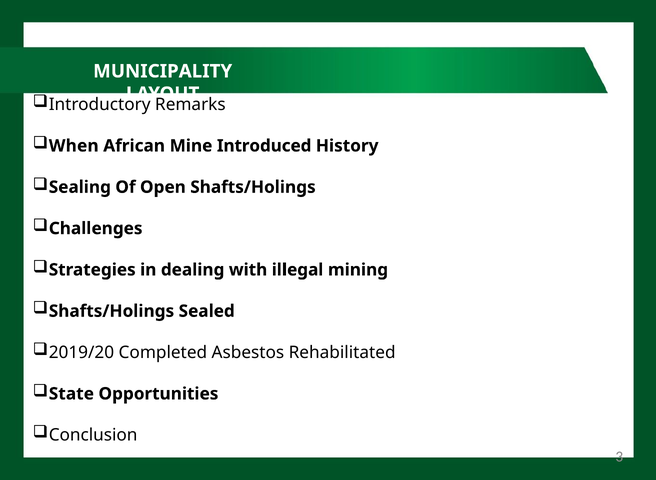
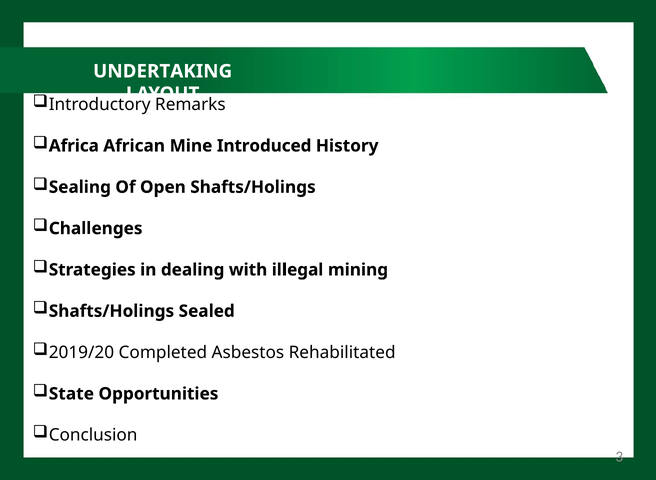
MUNICIPALITY: MUNICIPALITY -> UNDERTAKING
When: When -> Africa
